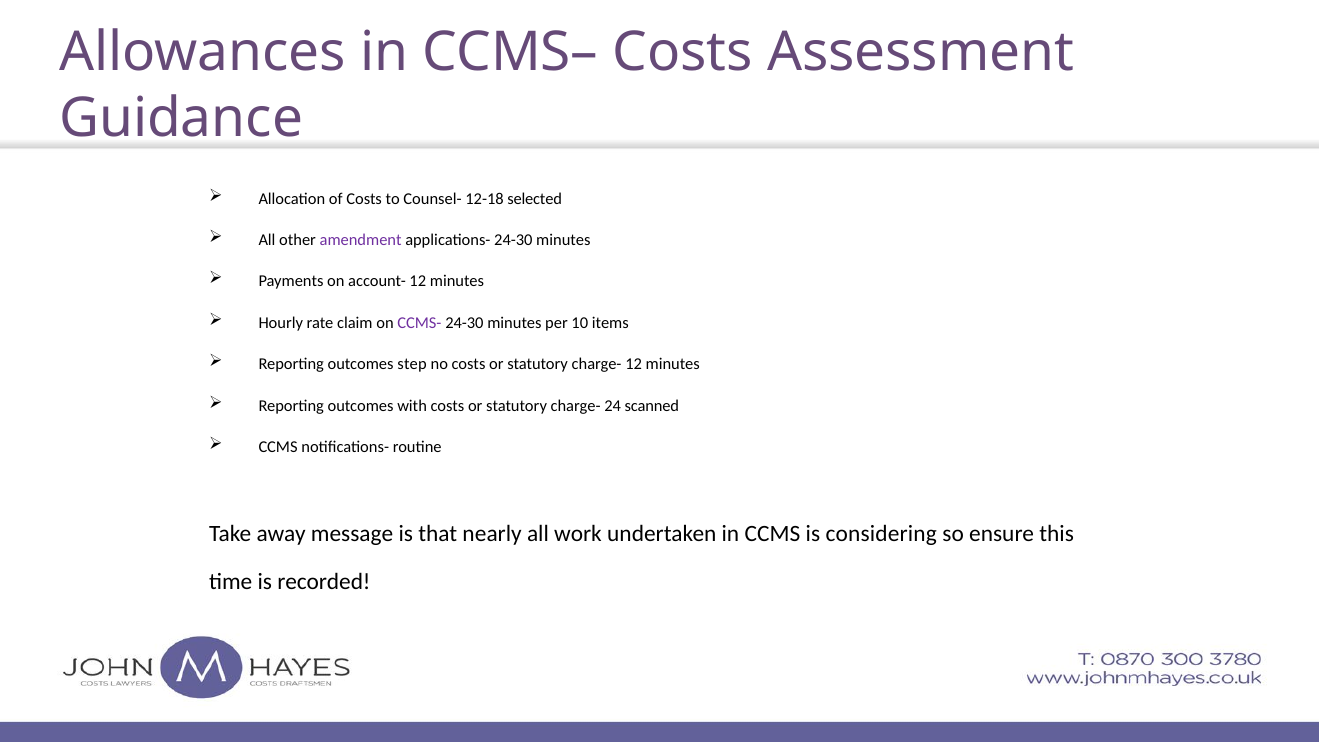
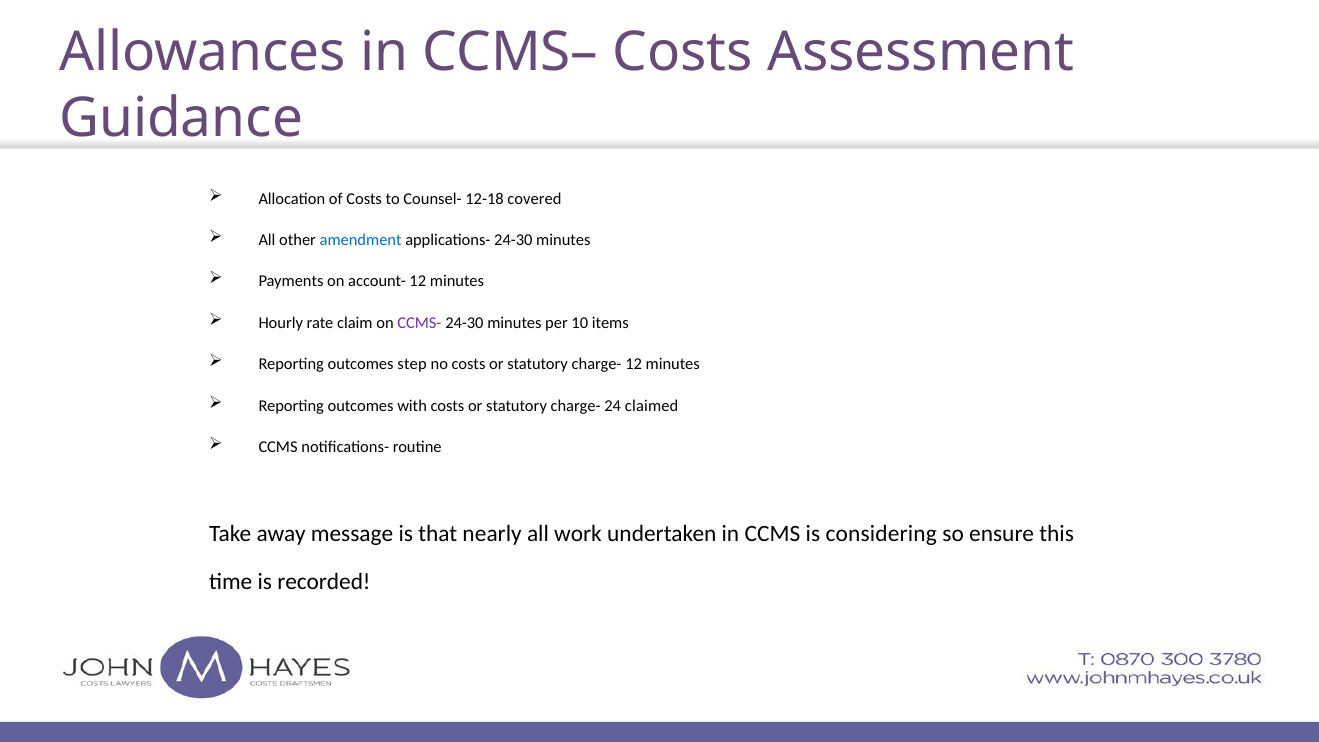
selected: selected -> covered
amendment colour: purple -> blue
scanned: scanned -> claimed
